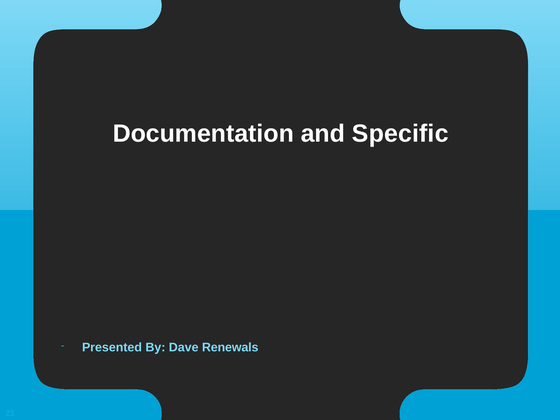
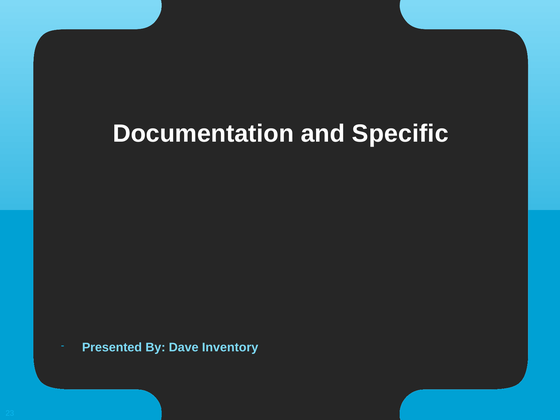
Renewals: Renewals -> Inventory
